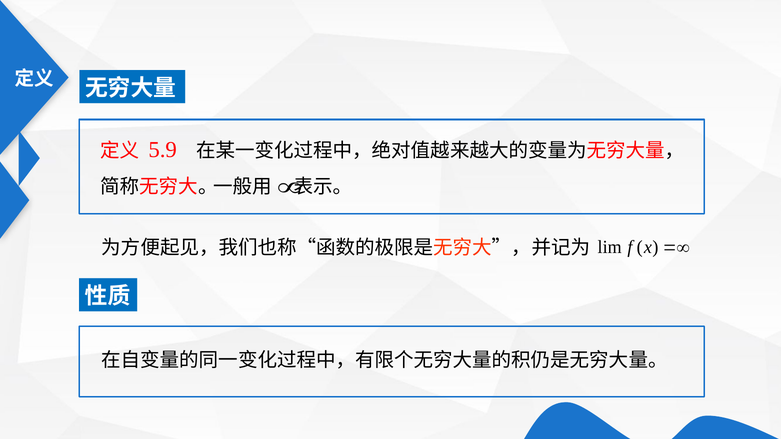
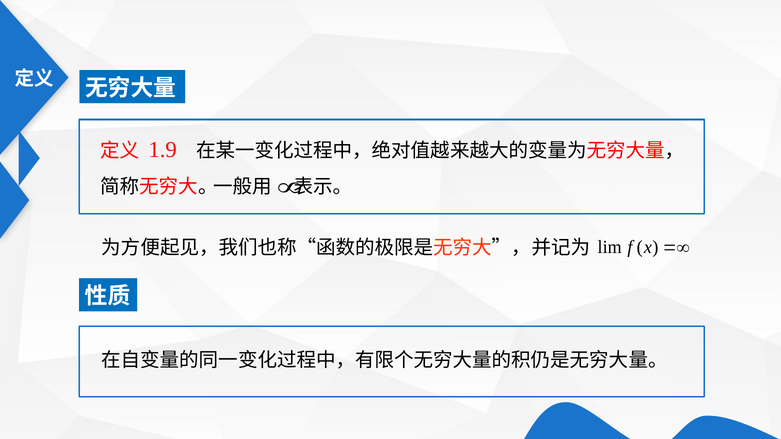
5.9: 5.9 -> 1.9
